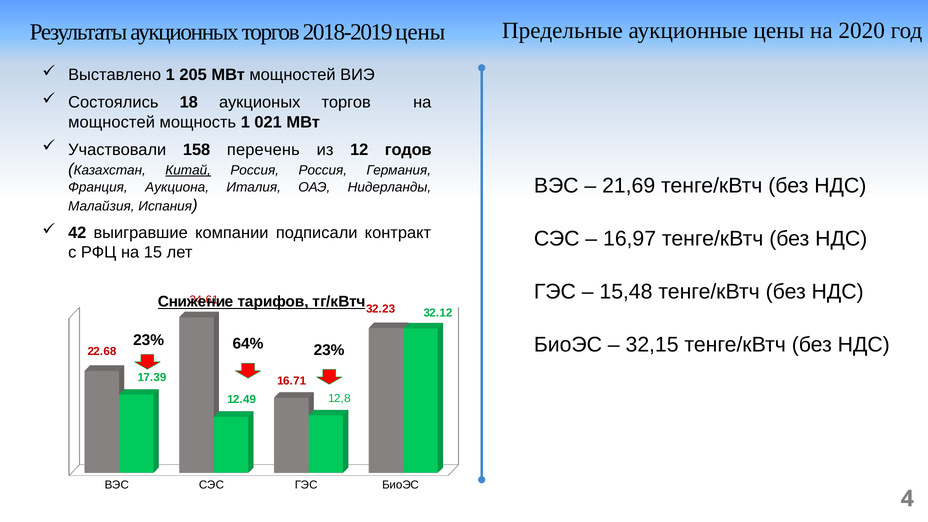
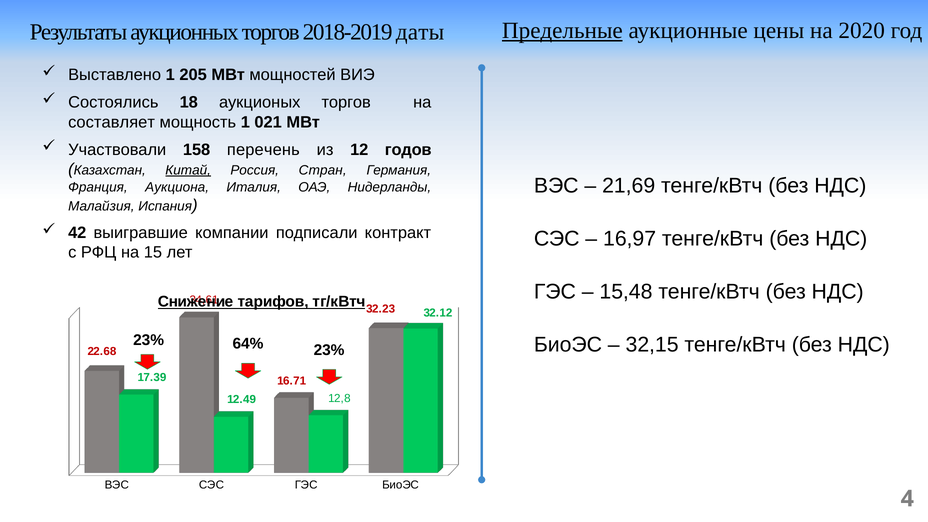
Предельные underline: none -> present
2018-2019 цены: цены -> даты
мощностей at (112, 122): мощностей -> составляет
Россия Россия: Россия -> Стран
